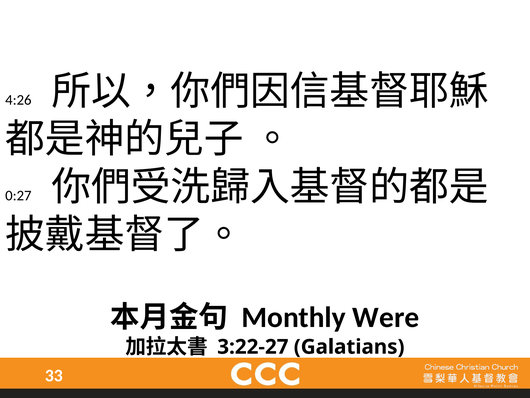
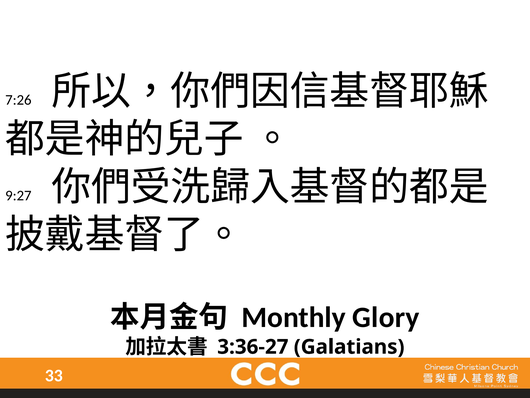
4:26: 4:26 -> 7:26
0:27: 0:27 -> 9:27
Were: Were -> Glory
3:22-27: 3:22-27 -> 3:36-27
